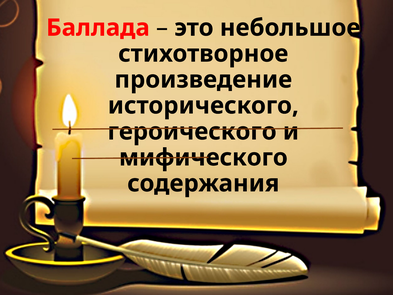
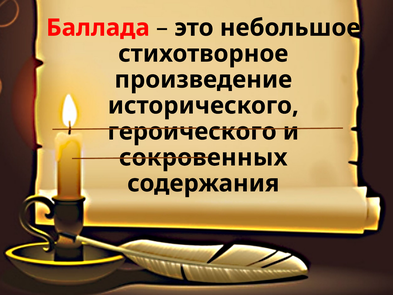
мифического: мифического -> сокровенных
